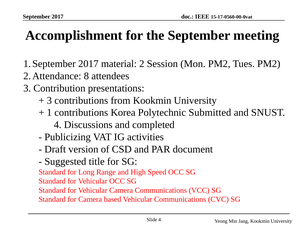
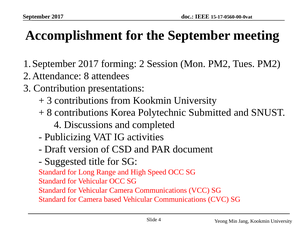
material: material -> forming
1 at (49, 113): 1 -> 8
